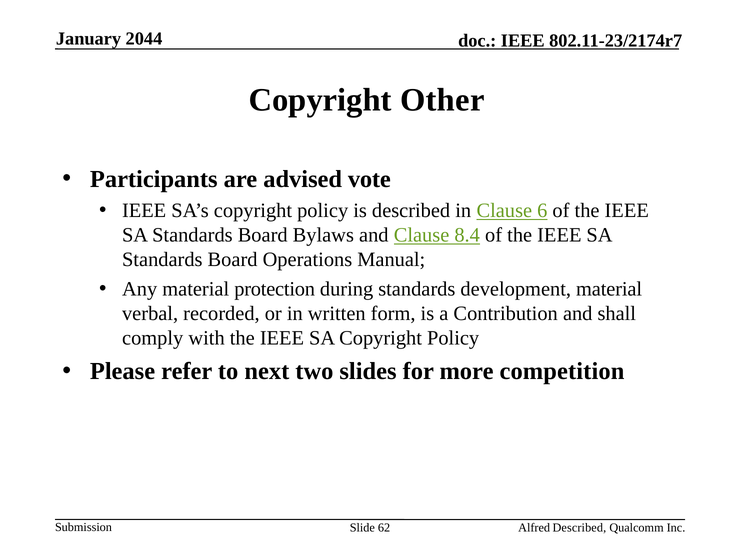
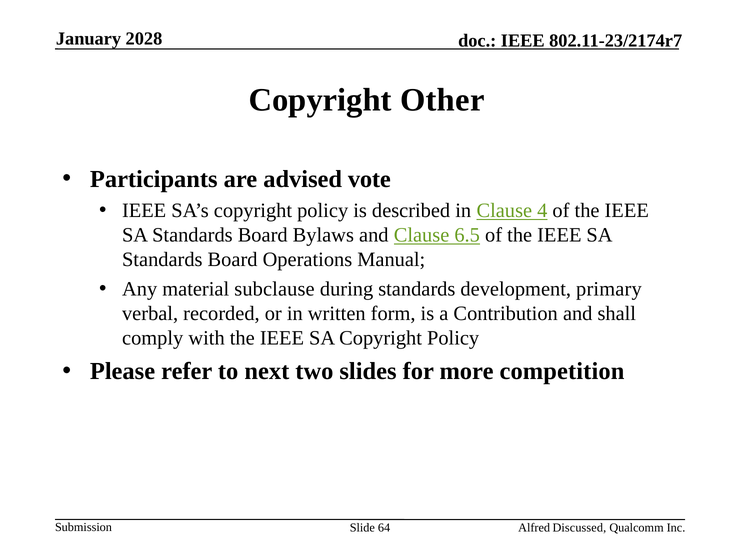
2044: 2044 -> 2028
6: 6 -> 4
8.4: 8.4 -> 6.5
protection: protection -> subclause
development material: material -> primary
62: 62 -> 64
Alfred Described: Described -> Discussed
